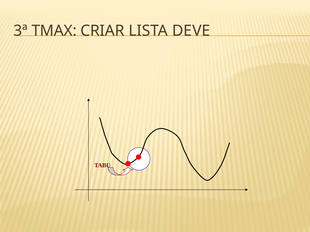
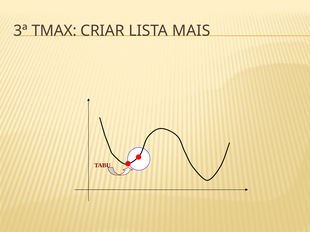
DEVE: DEVE -> MAIS
